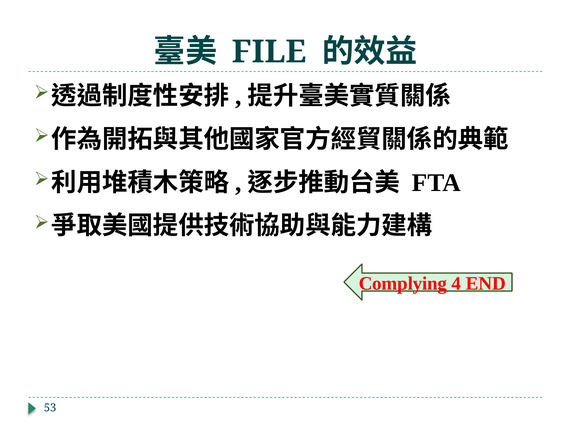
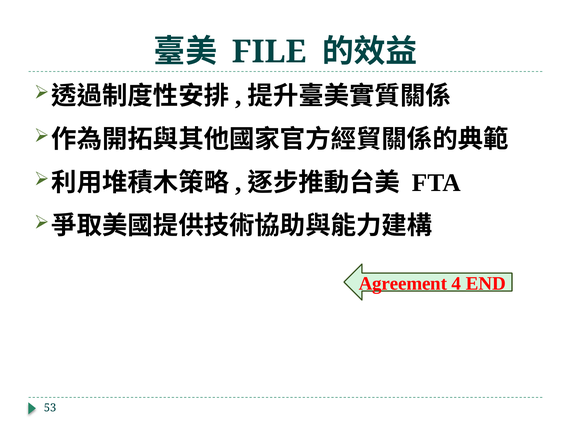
Complying: Complying -> Agreement
